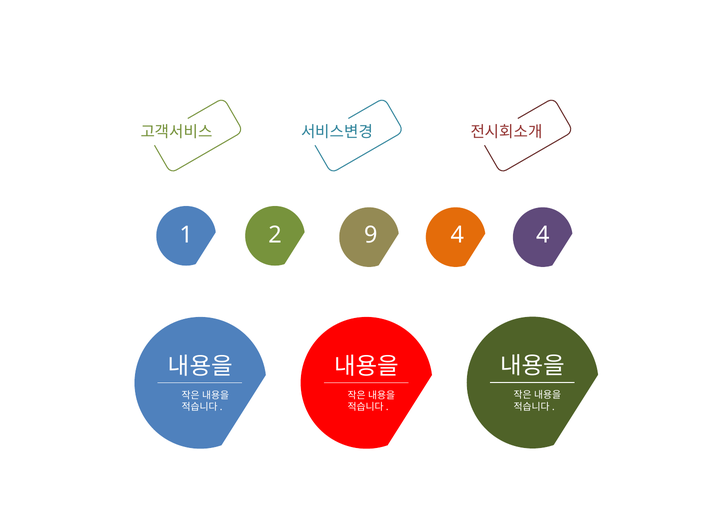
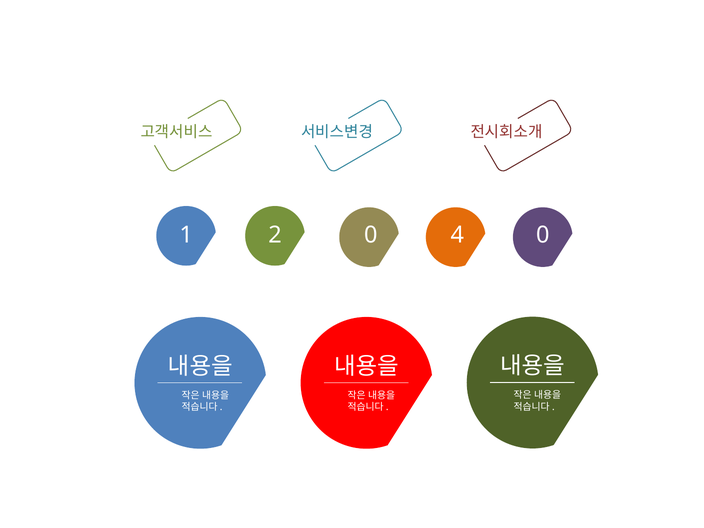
2 9: 9 -> 0
4 4: 4 -> 0
